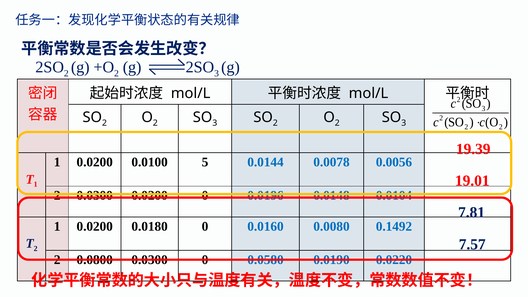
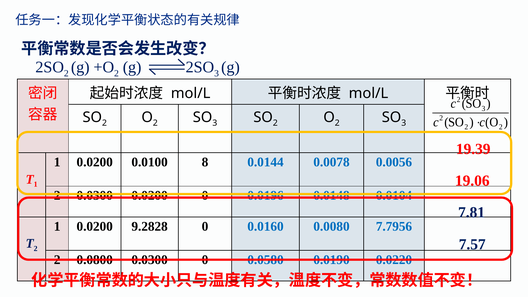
5: 5 -> 8
19.01: 19.01 -> 19.06
0.0180: 0.0180 -> 9.2828
0.1492: 0.1492 -> 7.7956
